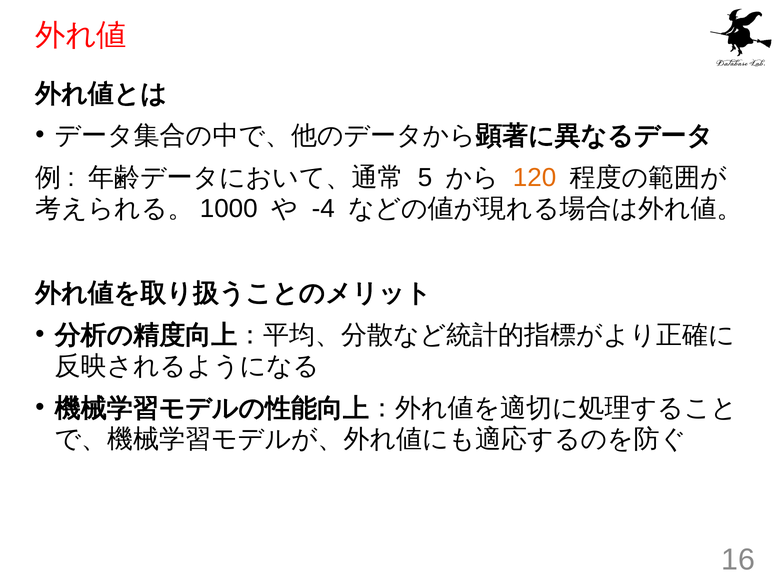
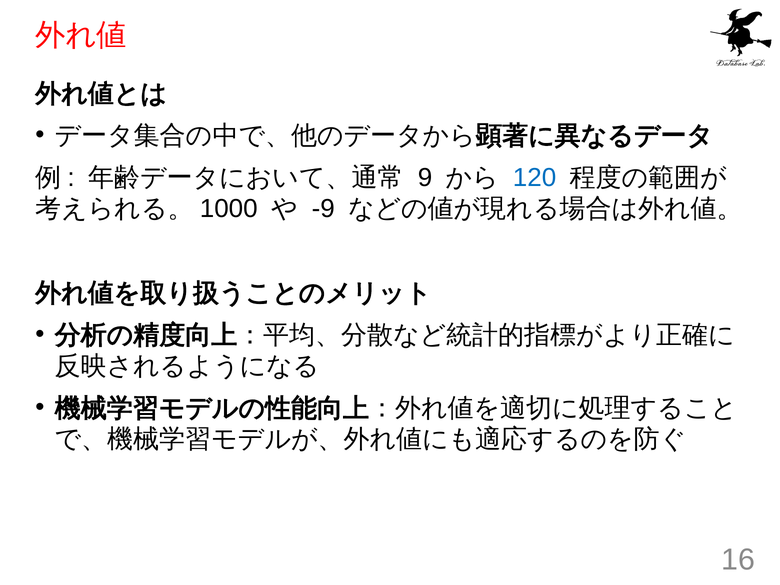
5: 5 -> 9
120 colour: orange -> blue
-4: -4 -> -9
